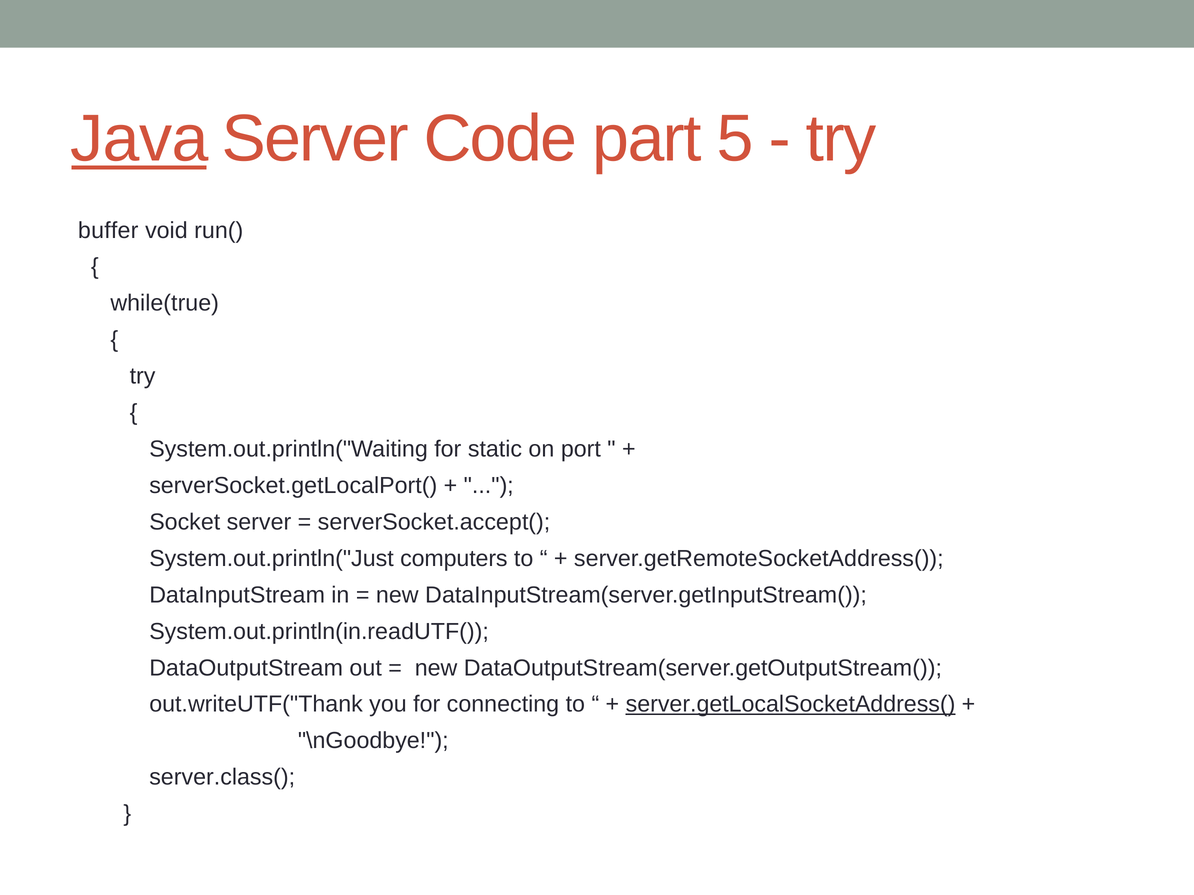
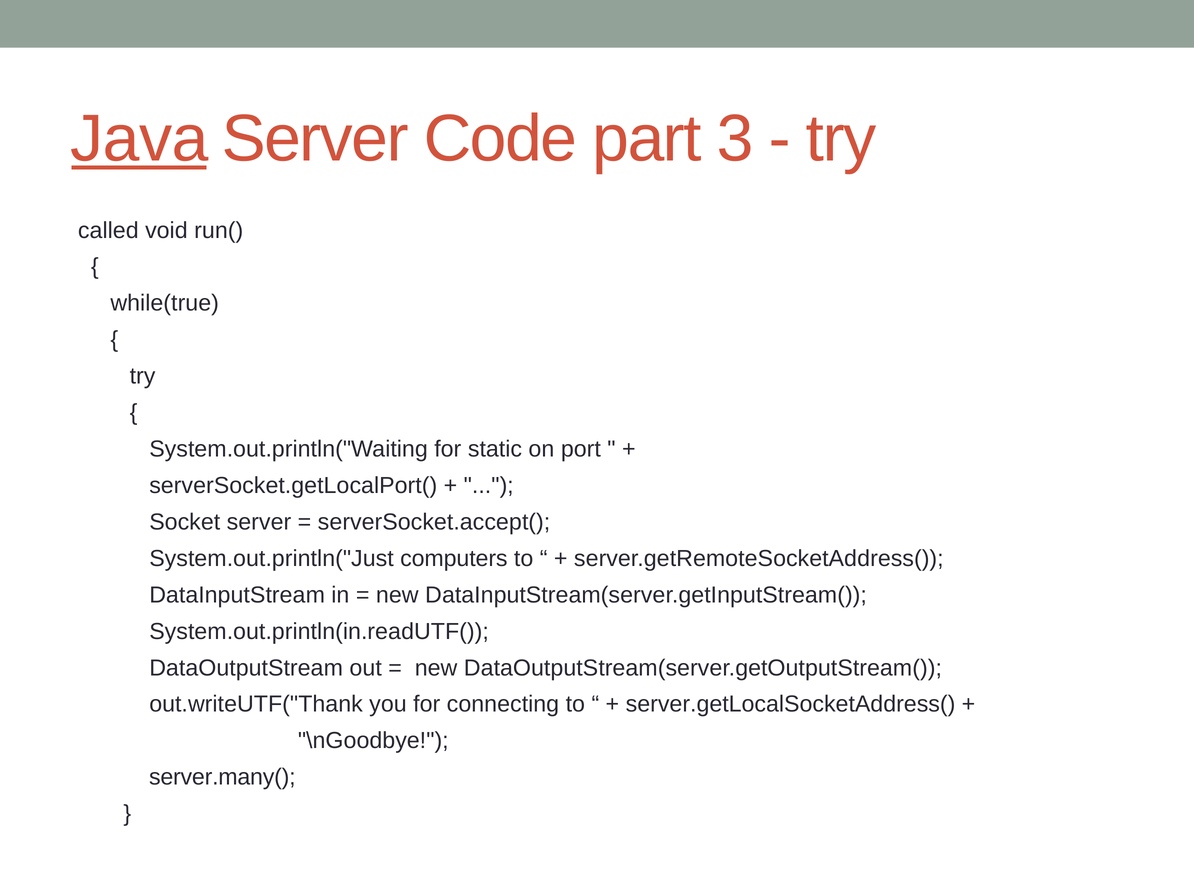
5: 5 -> 3
buffer: buffer -> called
server.getLocalSocketAddress( underline: present -> none
server.class(: server.class( -> server.many(
